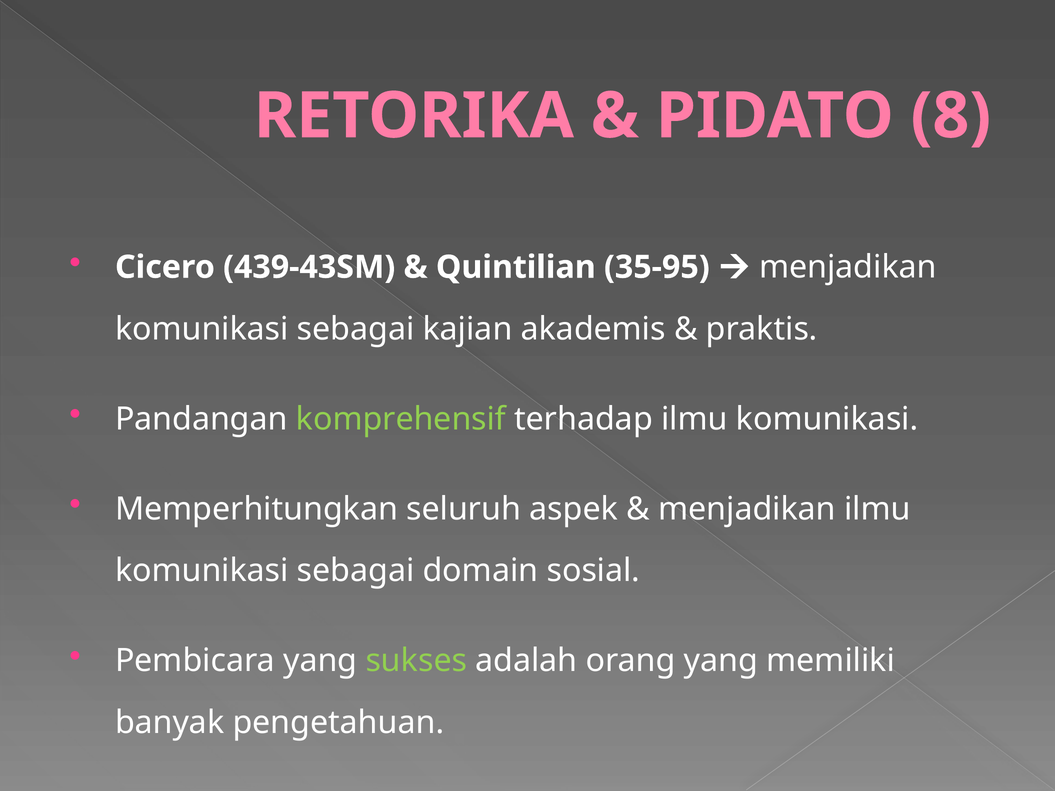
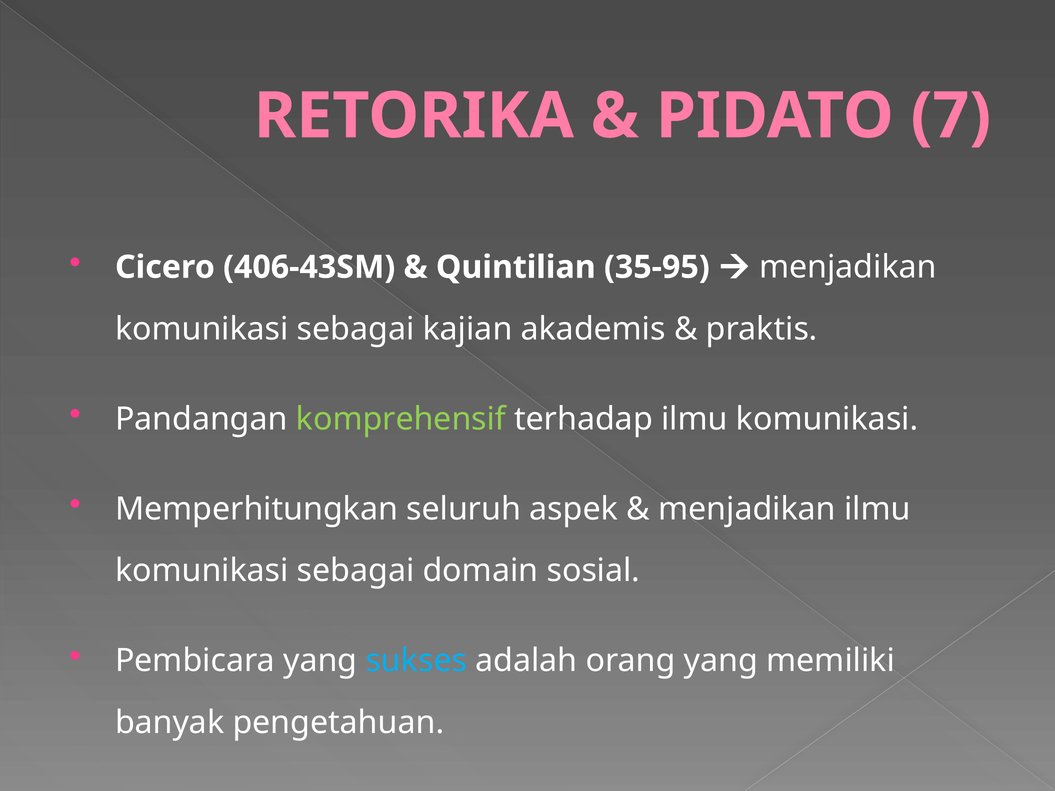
8: 8 -> 7
439-43SM: 439-43SM -> 406-43SM
sukses colour: light green -> light blue
